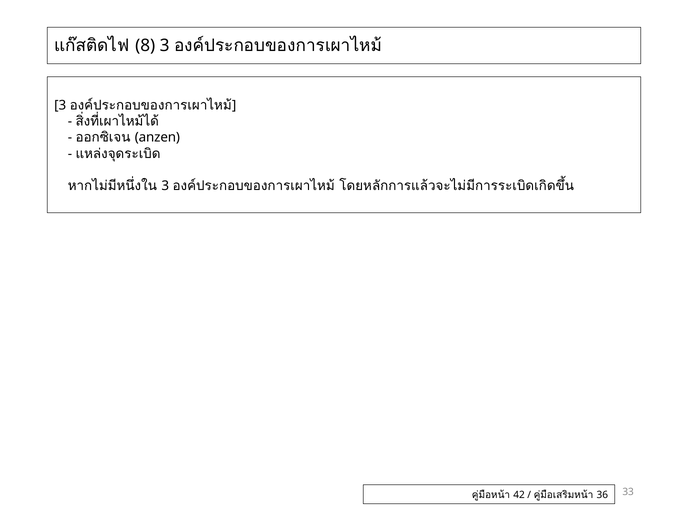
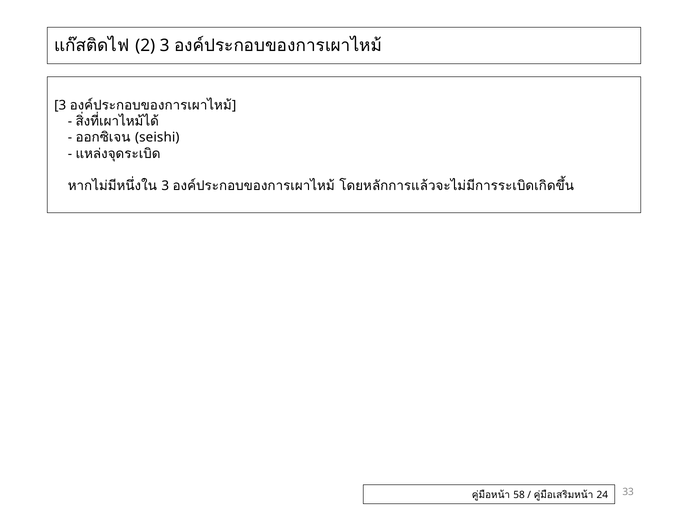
8: 8 -> 2
anzen: anzen -> seishi
42: 42 -> 58
36: 36 -> 24
